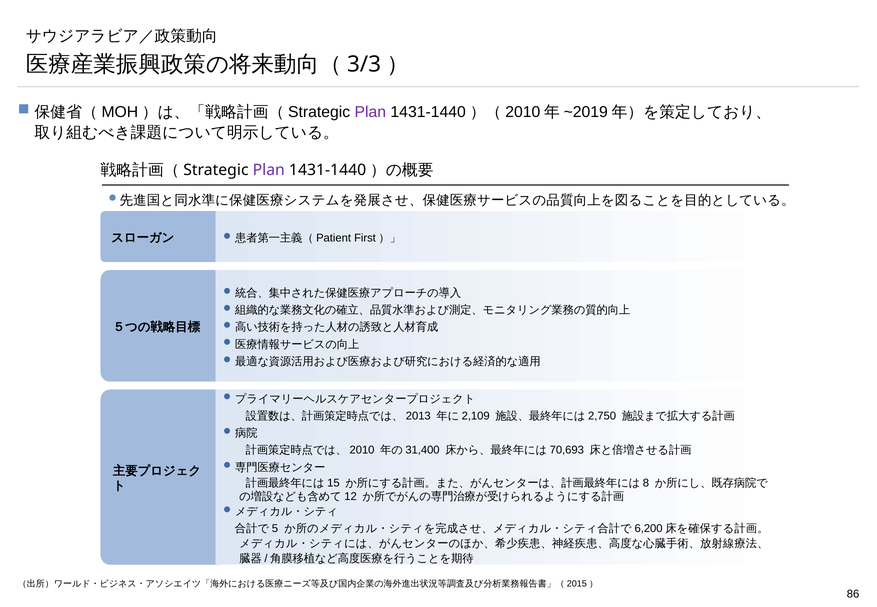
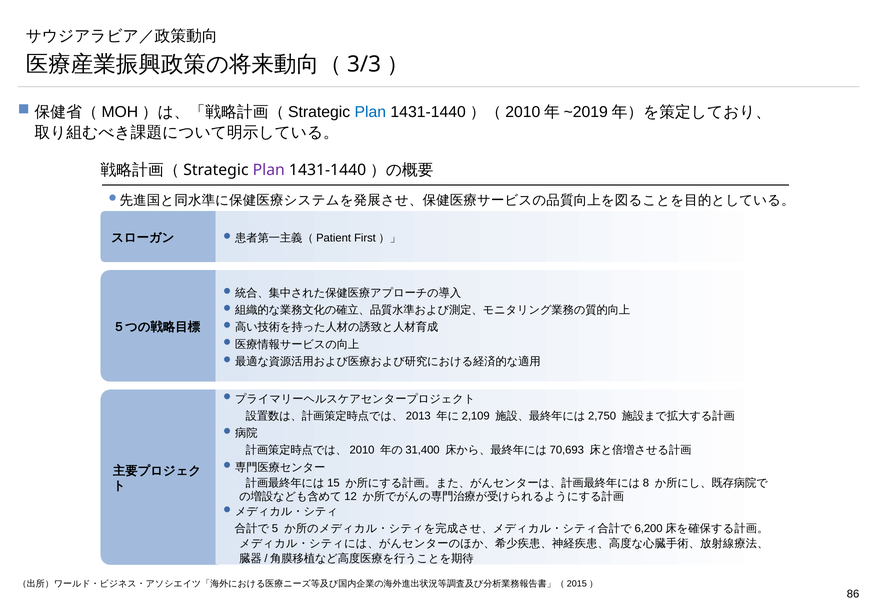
Plan at (370, 112) colour: purple -> blue
